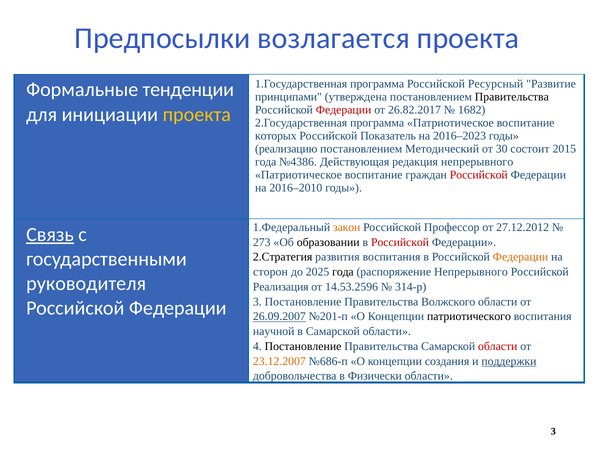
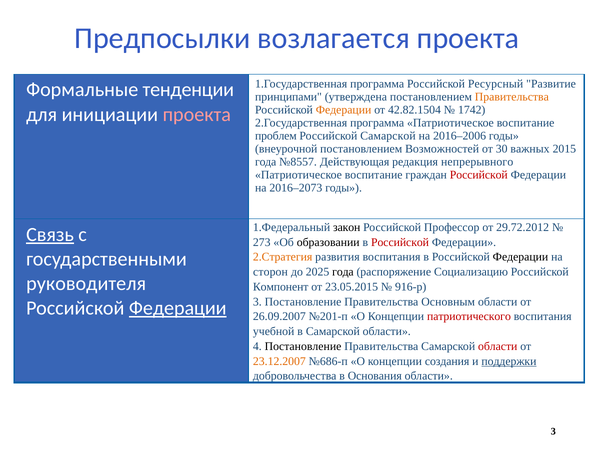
Правительства at (512, 97) colour: black -> orange
Федерации at (344, 110) colour: red -> orange
26.82.2017: 26.82.2017 -> 42.82.1504
1682: 1682 -> 1742
проекта at (197, 114) colour: yellow -> pink
которых: которых -> проблем
Российской Показатель: Показатель -> Самарской
2016–2023: 2016–2023 -> 2016–2006
реализацию: реализацию -> внеурочной
Методический: Методический -> Возможностей
состоит: состоит -> важных
№4386: №4386 -> №8557
2016–2010: 2016–2010 -> 2016–2073
закон colour: orange -> black
27.12.2012: 27.12.2012 -> 29.72.2012
2.Стратегия colour: black -> orange
Федерации at (520, 257) colour: orange -> black
распоряжение Непрерывного: Непрерывного -> Социализацию
Реализация: Реализация -> Компонент
14.53.2596: 14.53.2596 -> 23.05.2015
314-р: 314-р -> 916-р
Волжского: Волжского -> Основным
Федерации at (178, 308) underline: none -> present
26.09.2007 underline: present -> none
патриотического colour: black -> red
научной: научной -> учебной
Физически: Физически -> Основания
